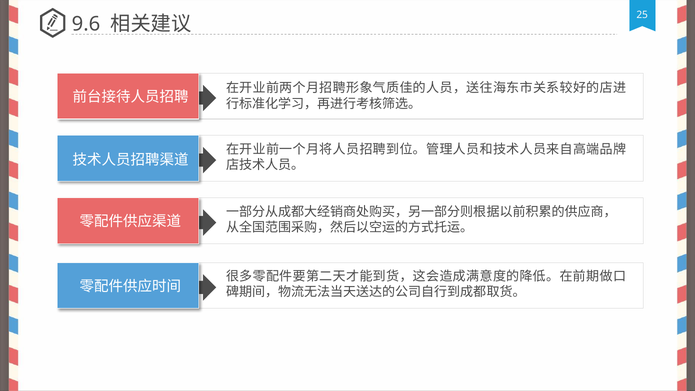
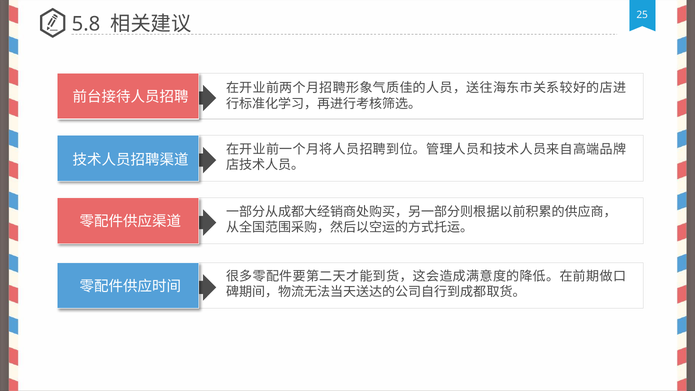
9.6: 9.6 -> 5.8
